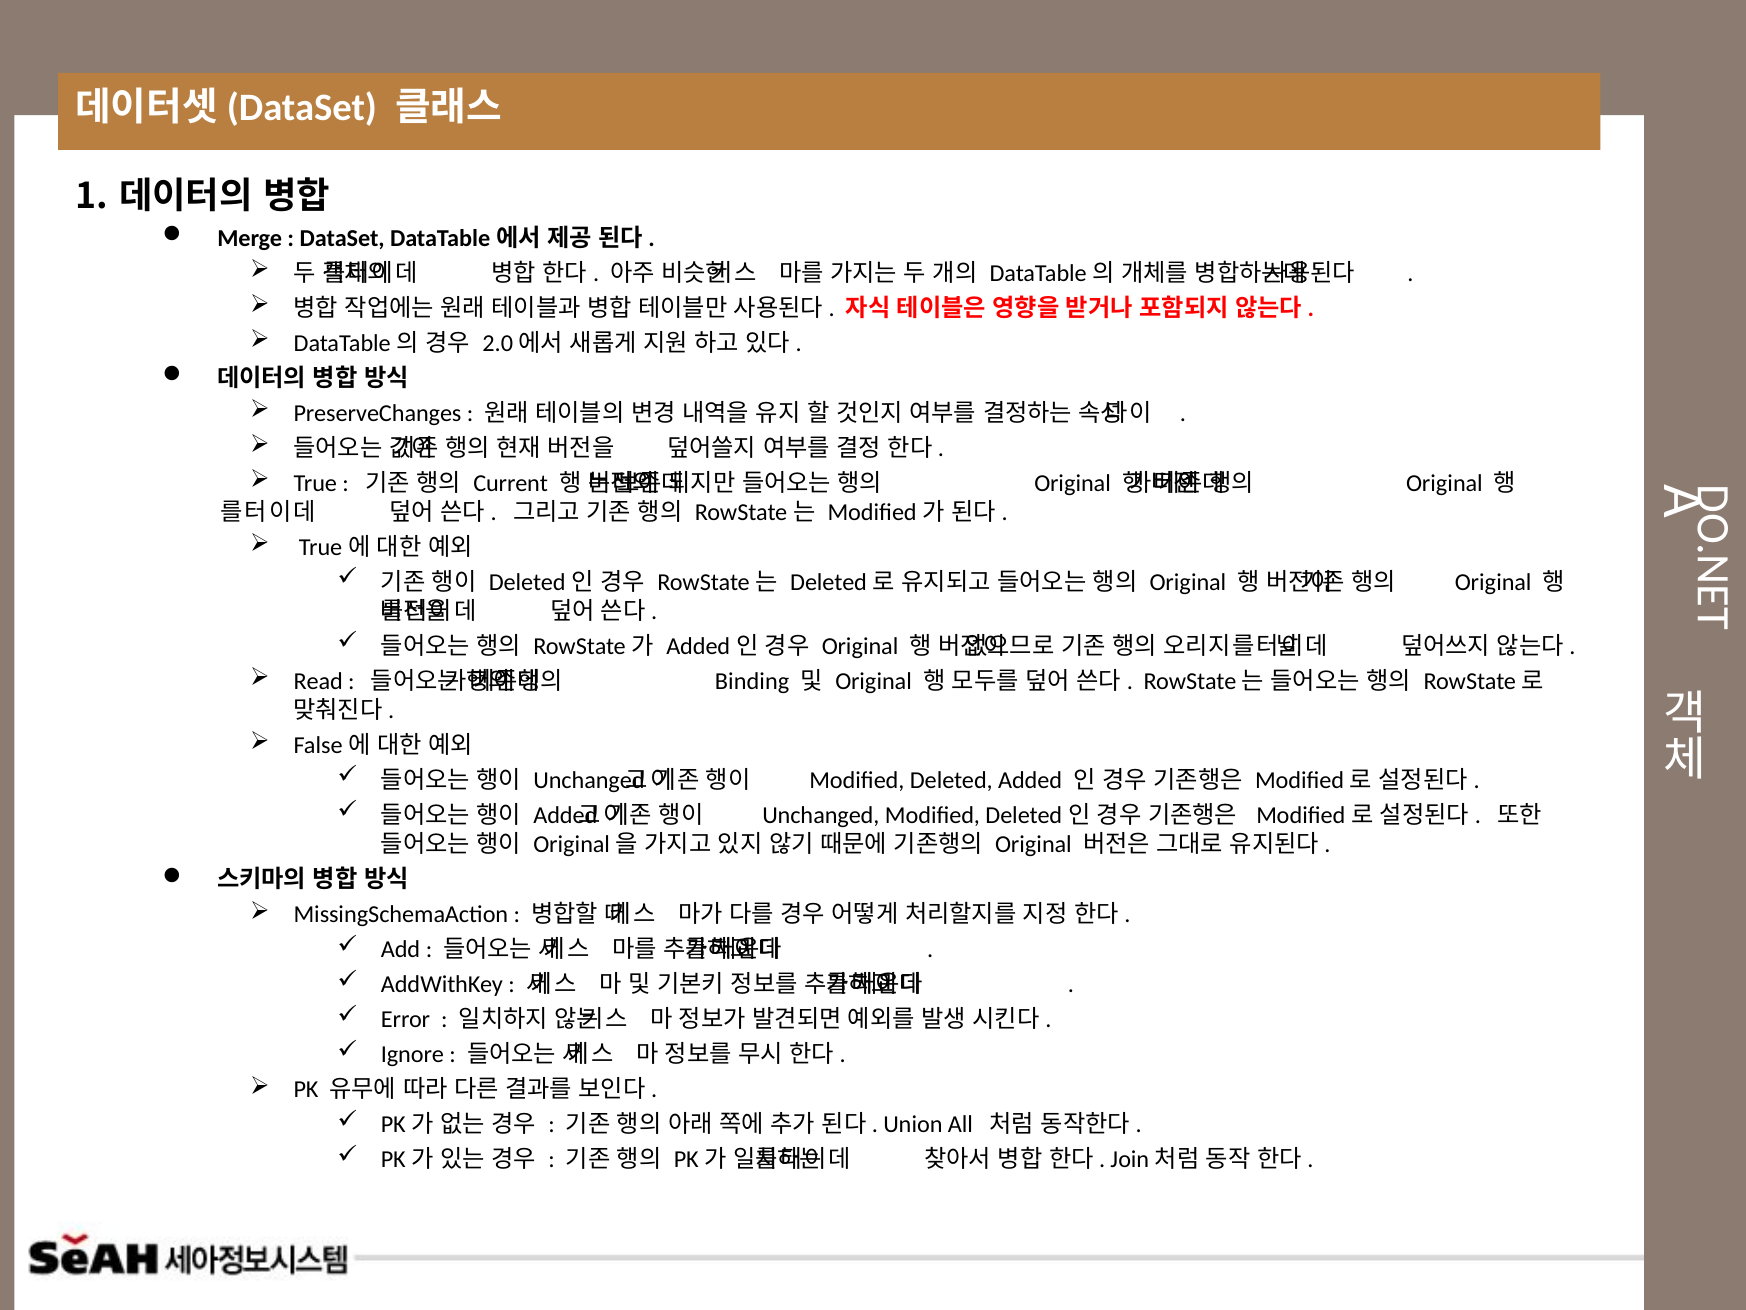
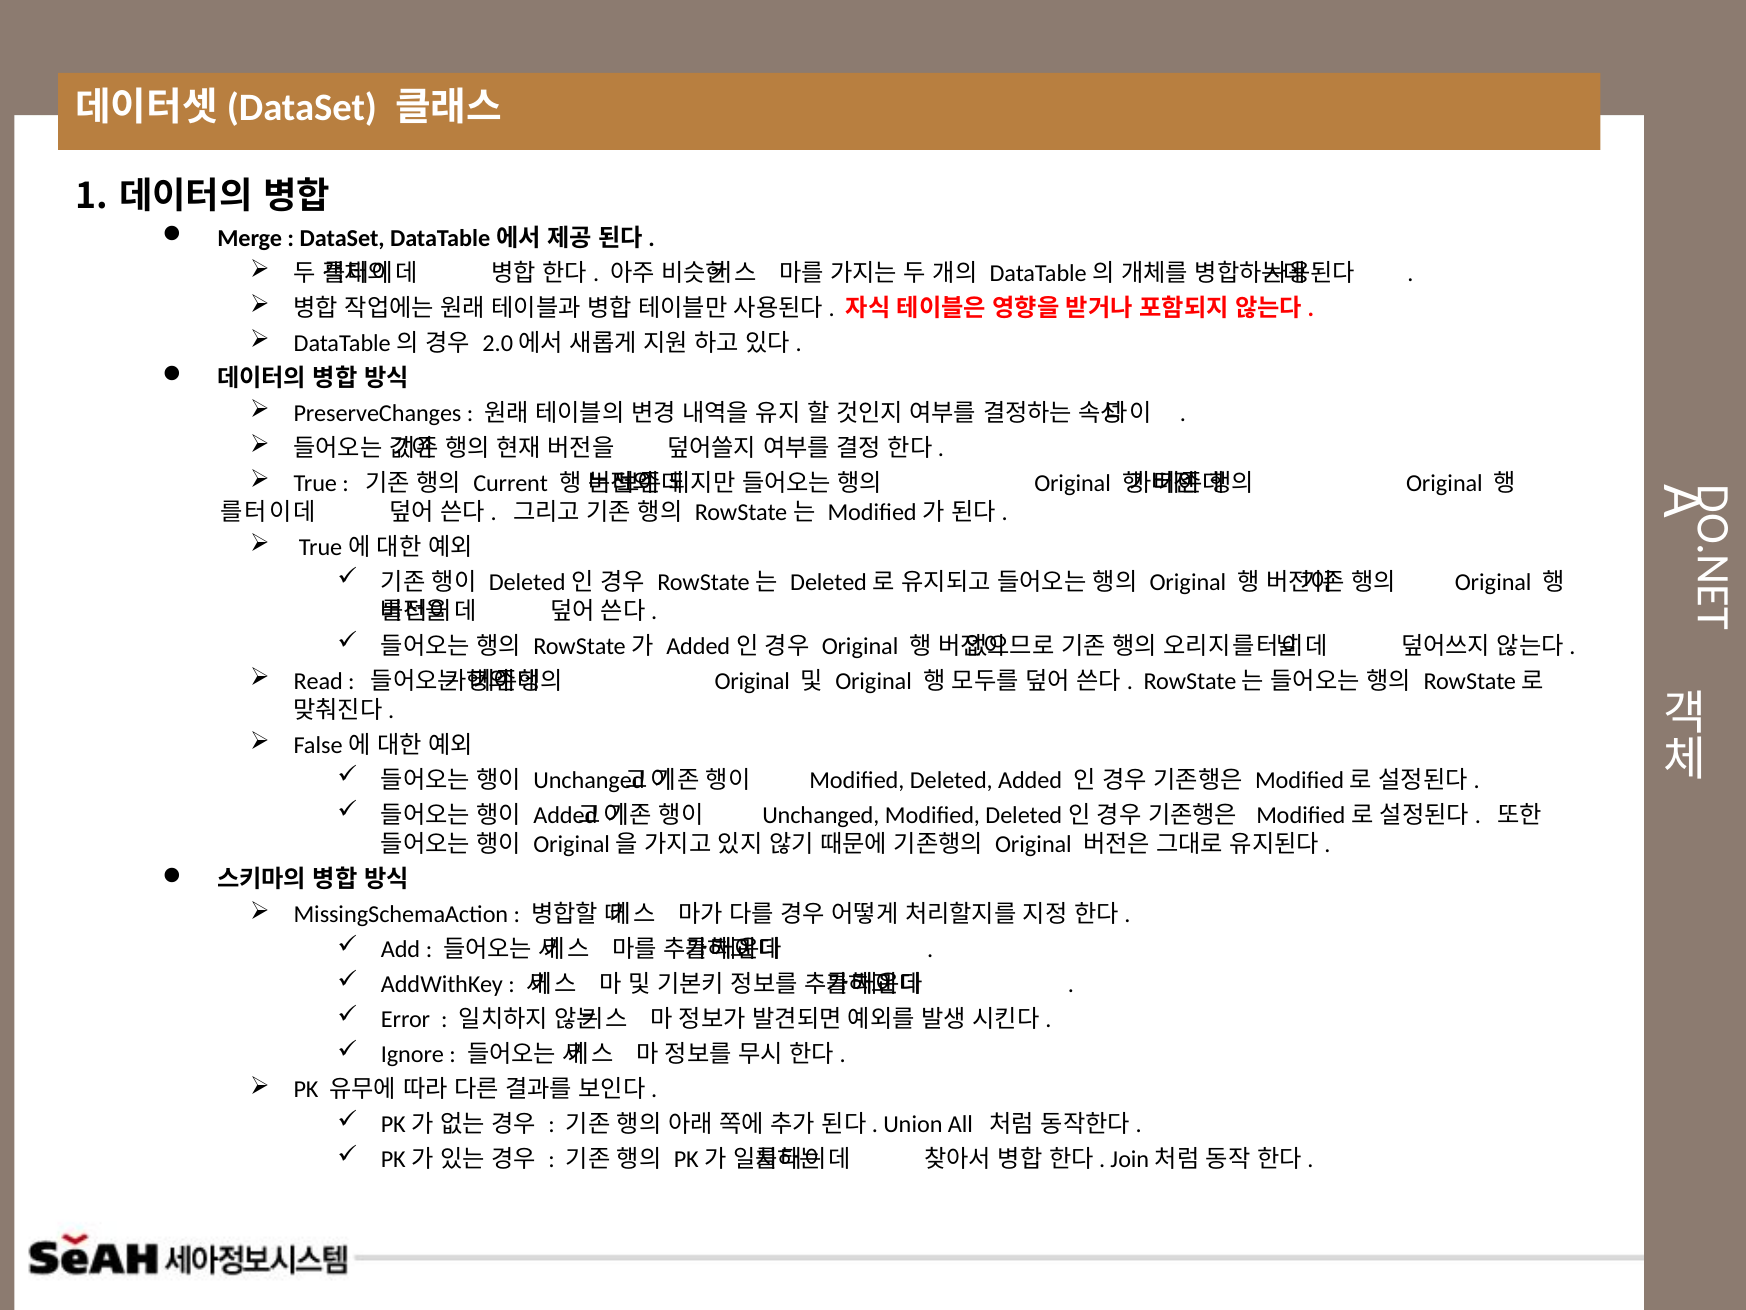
Binding at (752, 681): Binding -> Original
